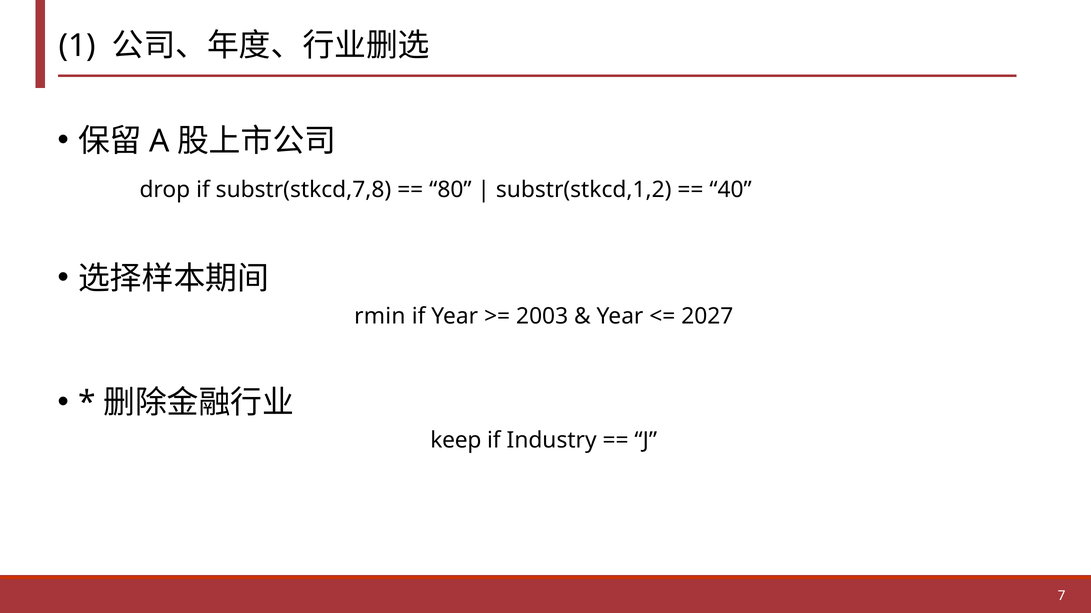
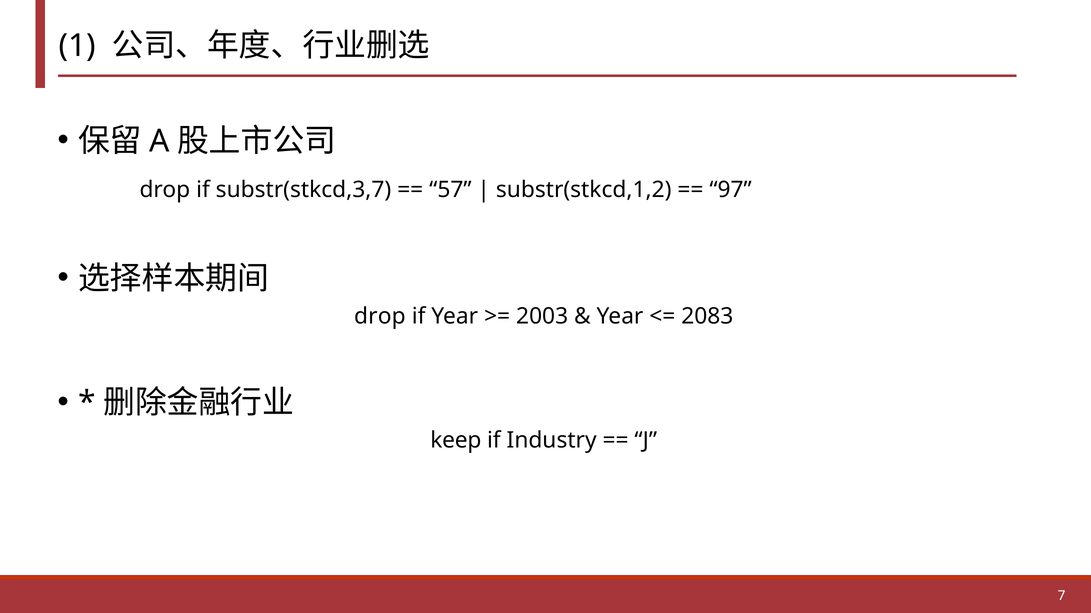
substr(stkcd,7,8: substr(stkcd,7,8 -> substr(stkcd,3,7
80: 80 -> 57
40: 40 -> 97
rmin at (380, 316): rmin -> drop
2027: 2027 -> 2083
